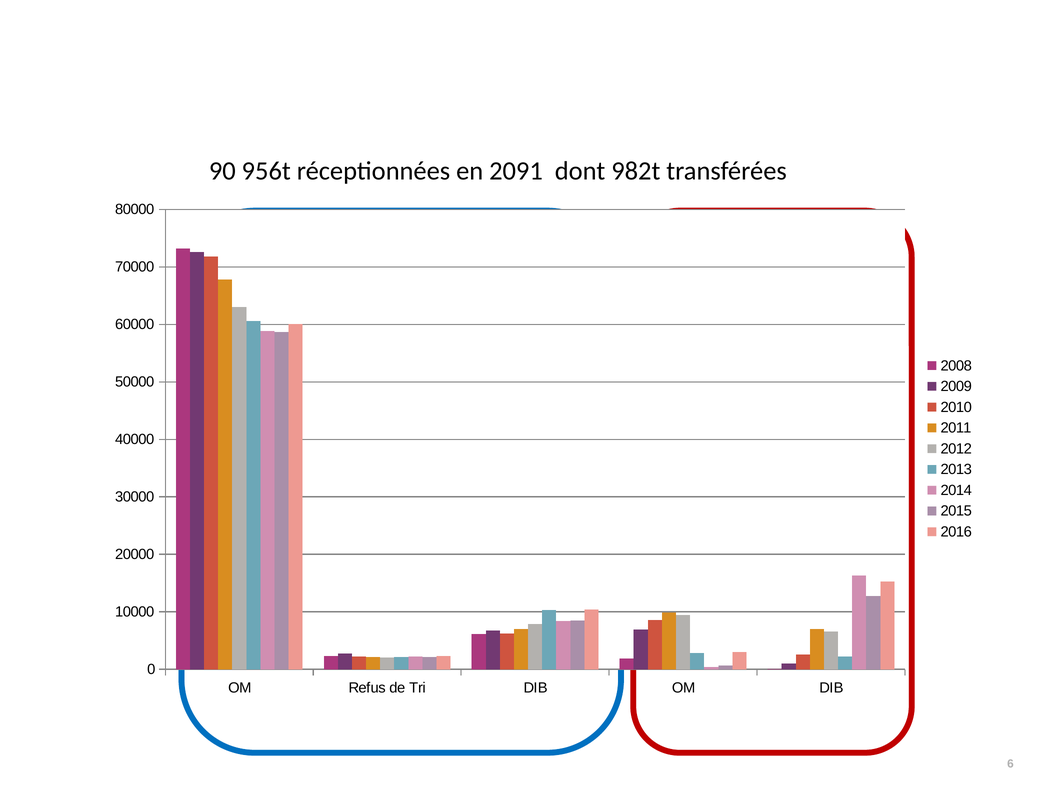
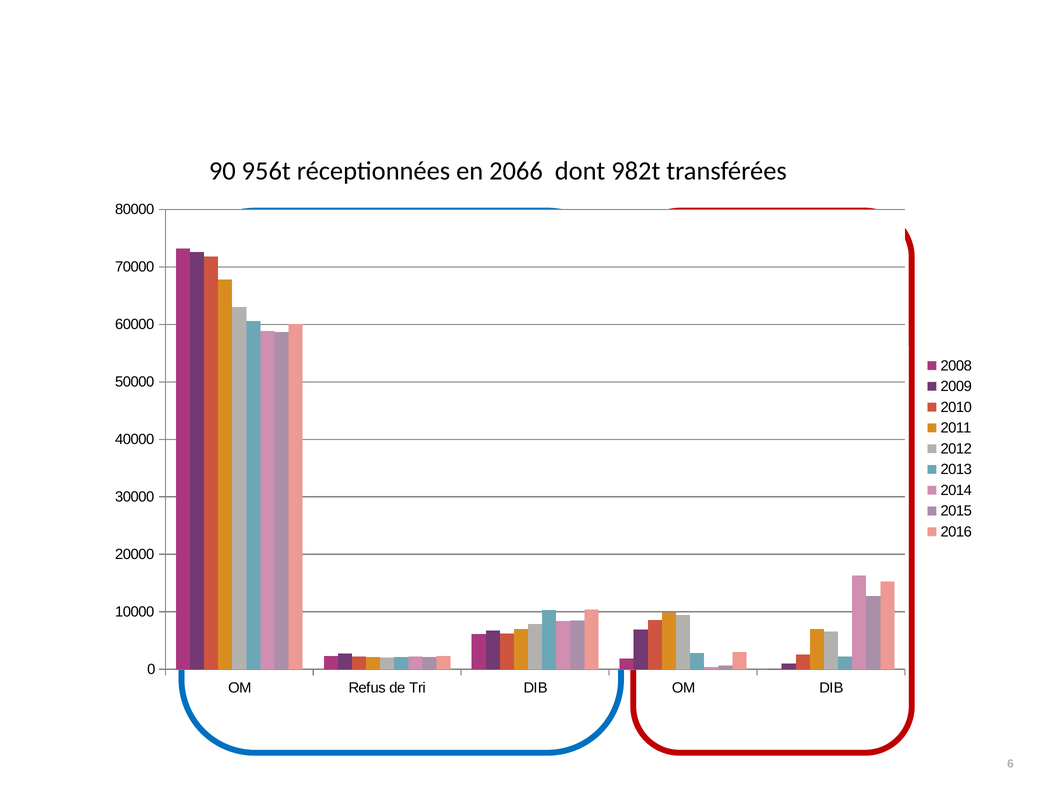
2091: 2091 -> 2066
